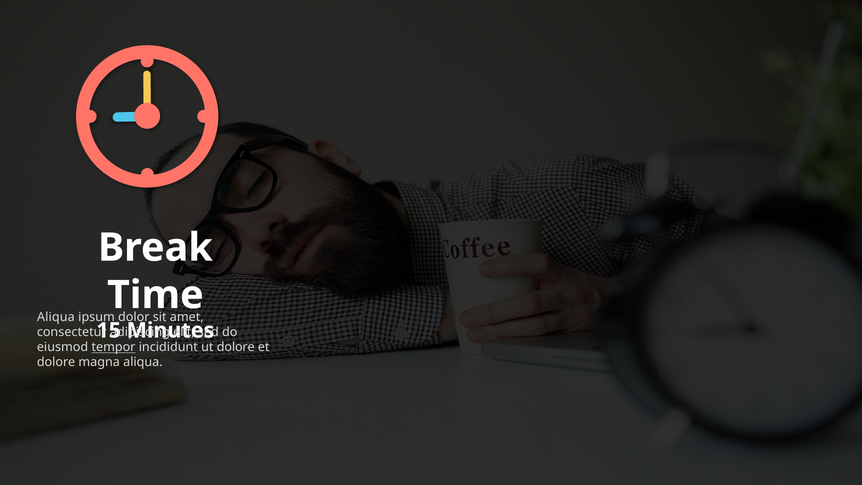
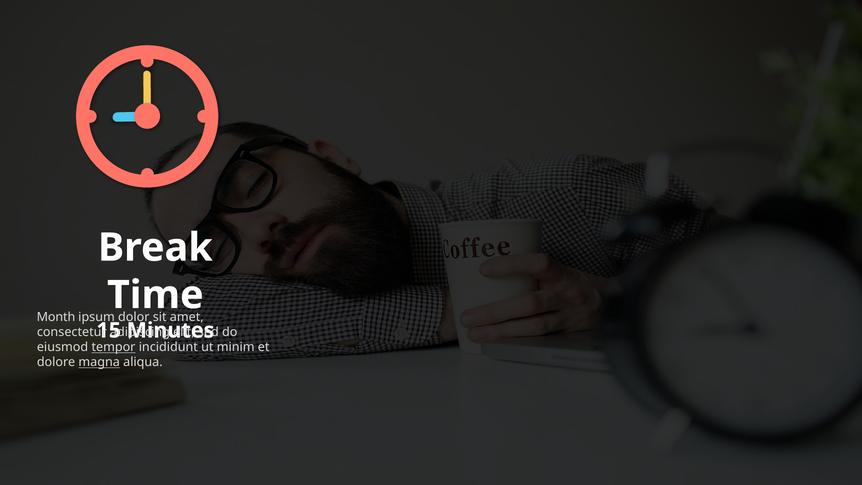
Aliqua at (56, 317): Aliqua -> Month
dolore at (236, 347): dolore -> minim
magna underline: none -> present
